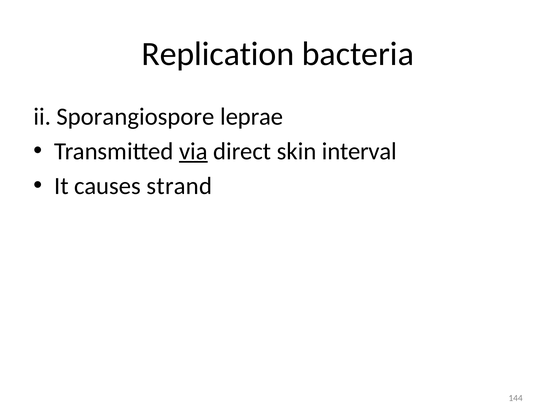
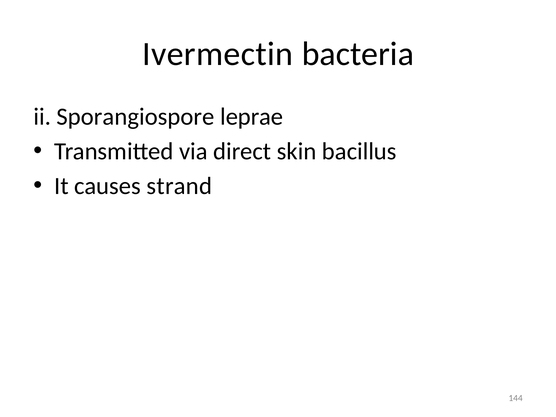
Replication: Replication -> Ivermectin
via underline: present -> none
interval: interval -> bacillus
